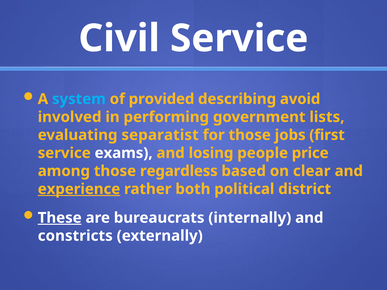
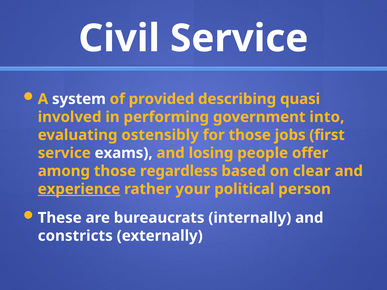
system colour: light blue -> white
avoid: avoid -> quasi
lists: lists -> into
separatist: separatist -> ostensibly
price: price -> offer
both: both -> your
district: district -> person
These underline: present -> none
